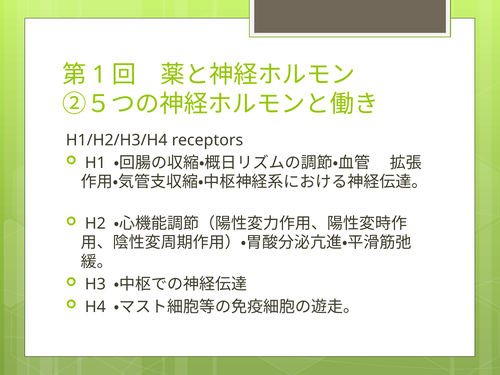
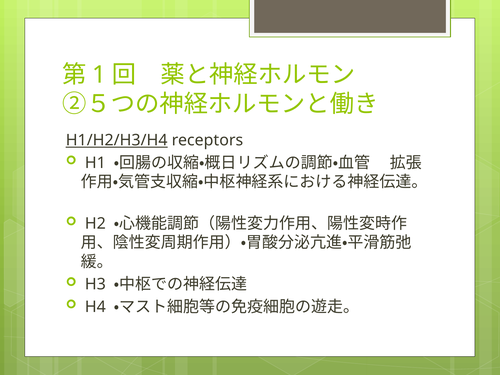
H1/H2/H3/H4 underline: none -> present
